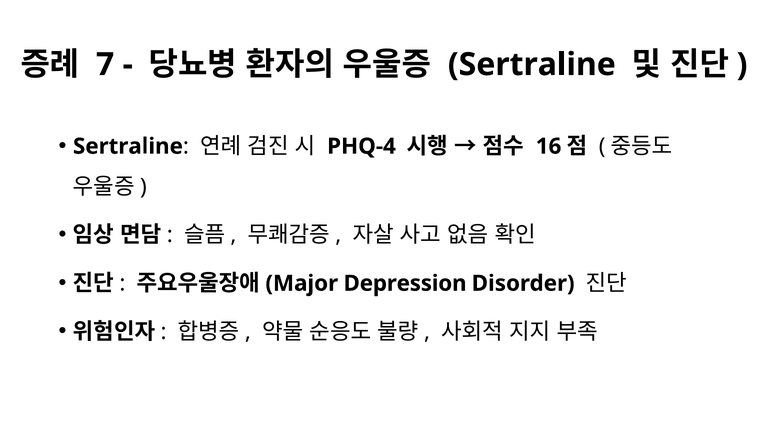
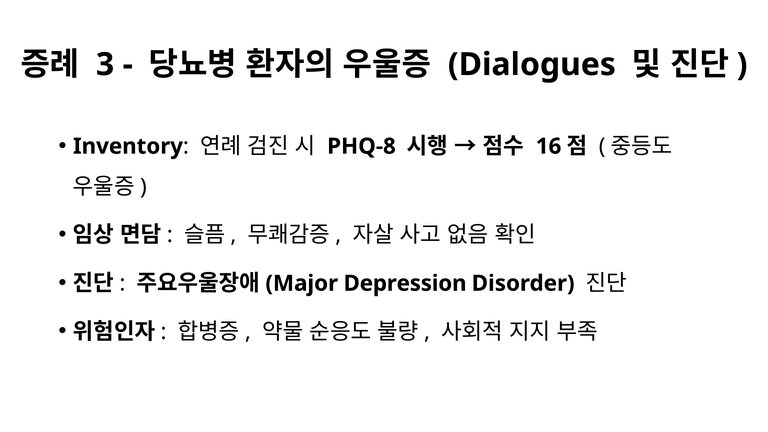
7: 7 -> 3
Sertraline at (532, 65): Sertraline -> Dialogues
Sertraline at (128, 146): Sertraline -> Inventory
PHQ-4: PHQ-4 -> PHQ-8
